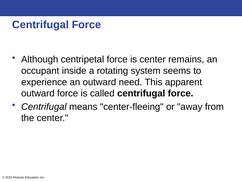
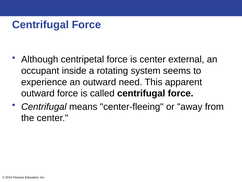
remains: remains -> external
